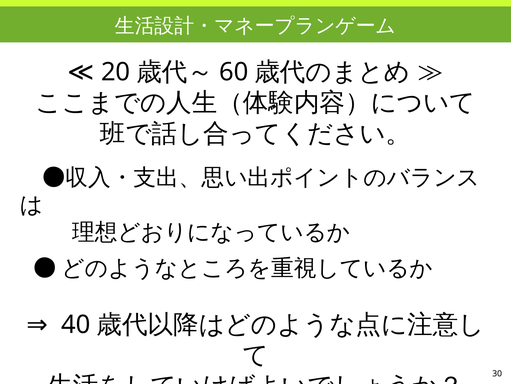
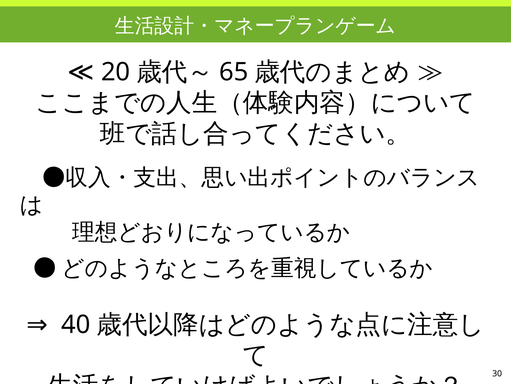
60: 60 -> 65
